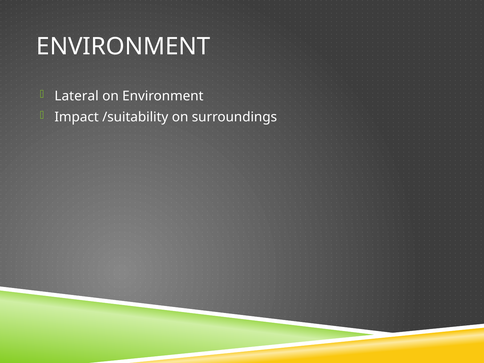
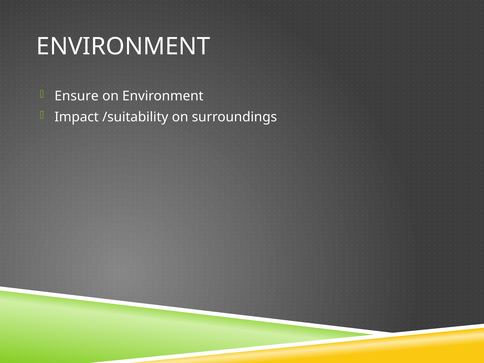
Lateral: Lateral -> Ensure
